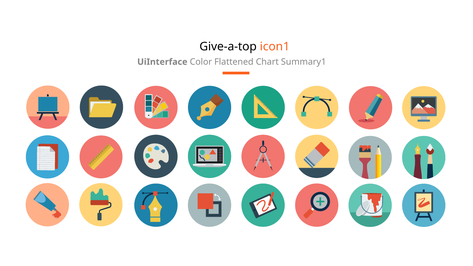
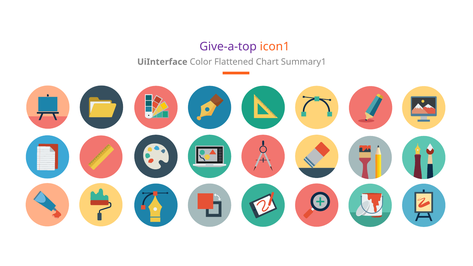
Give-a-top colour: black -> purple
